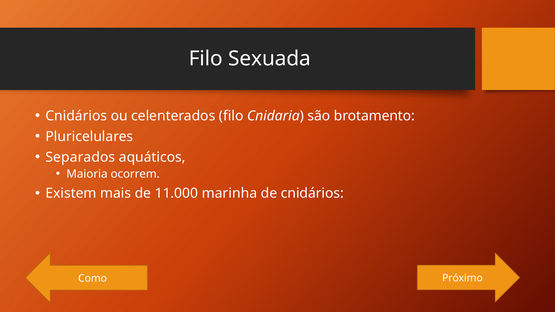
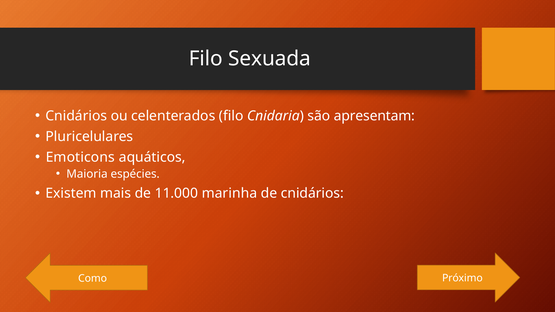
brotamento: brotamento -> apresentam
Separados: Separados -> Emoticons
ocorrem: ocorrem -> espécies
